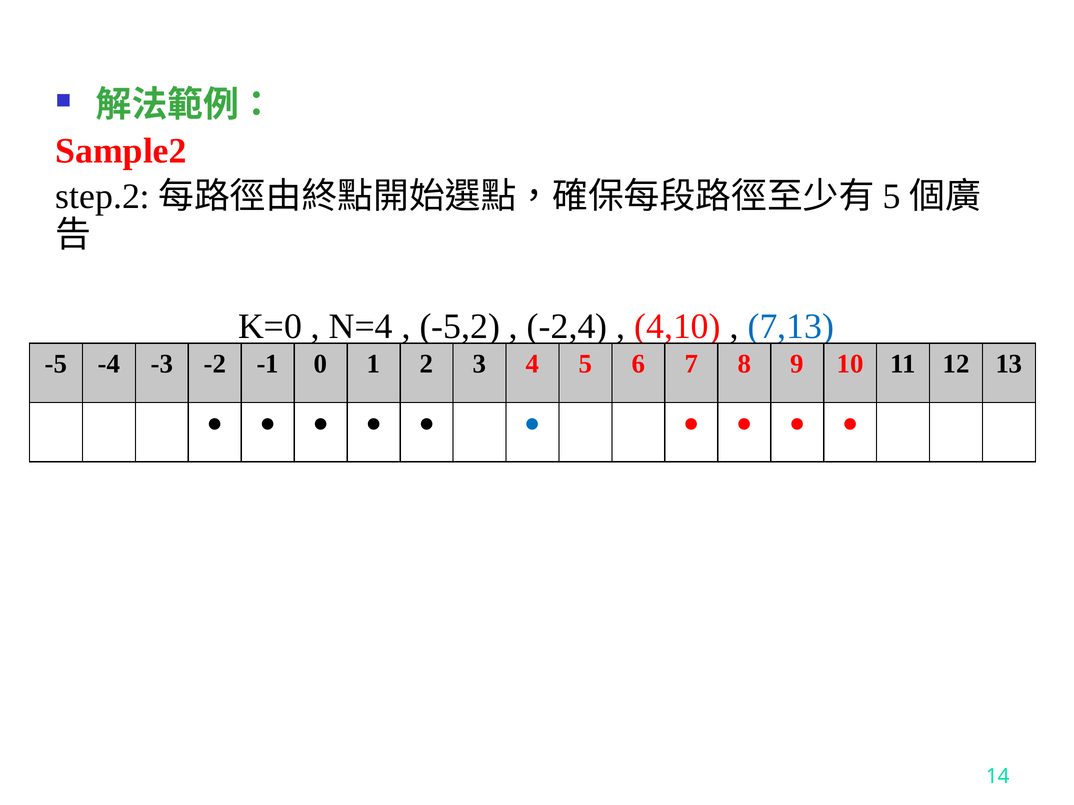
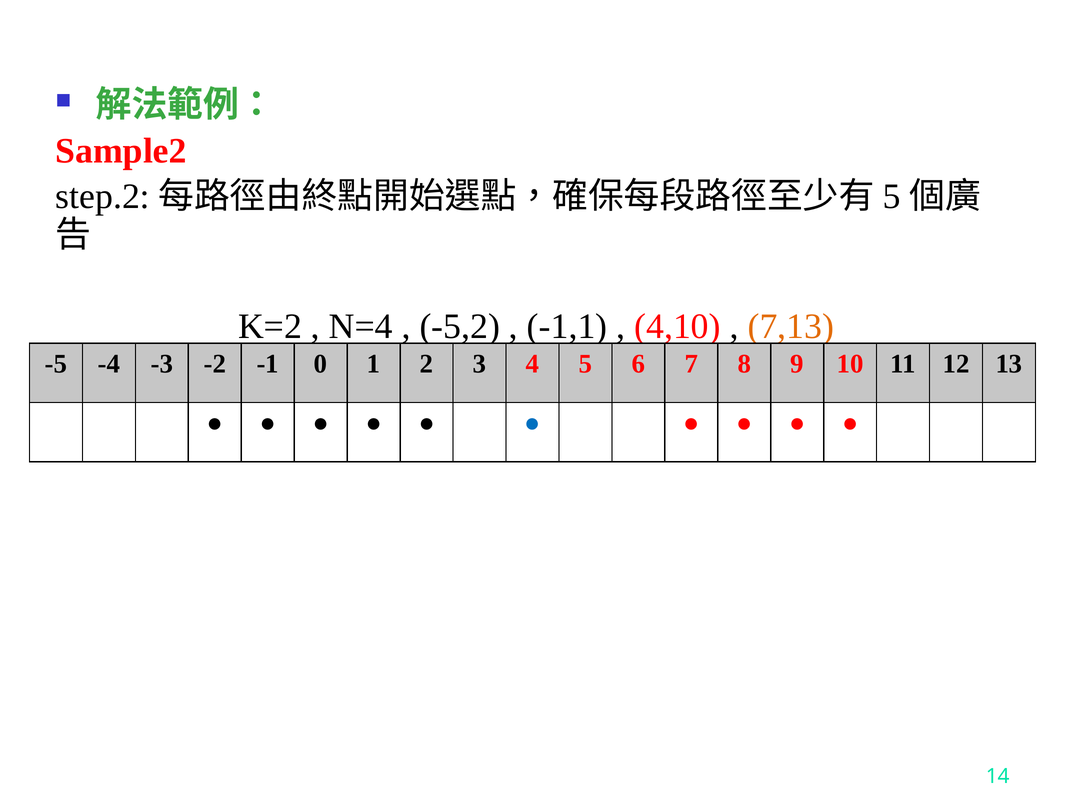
K=0: K=0 -> K=2
-2,4: -2,4 -> -1,1
7,13 colour: blue -> orange
